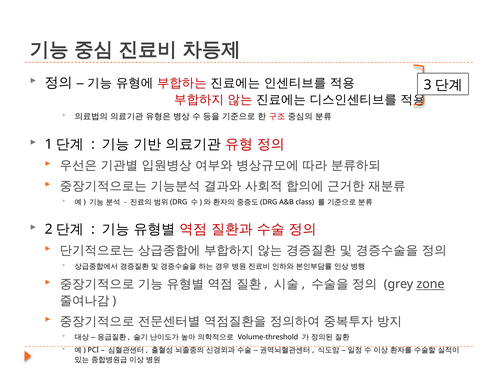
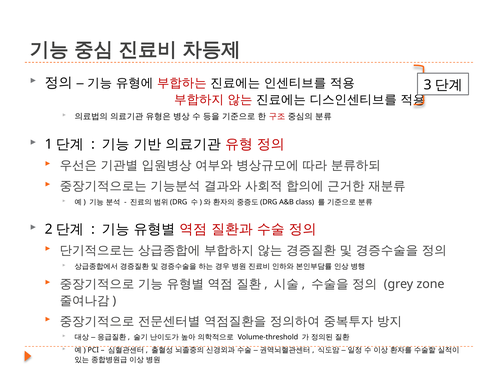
zone underline: present -> none
